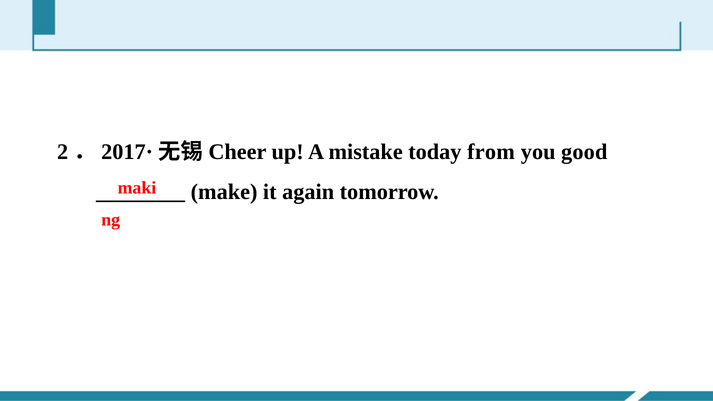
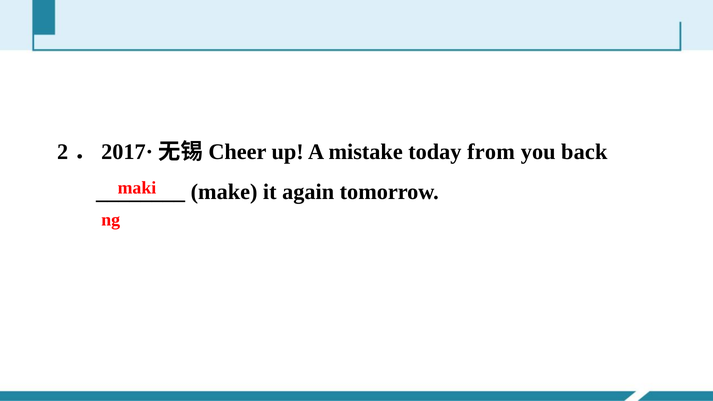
good: good -> back
